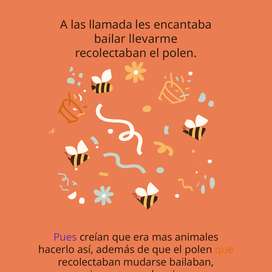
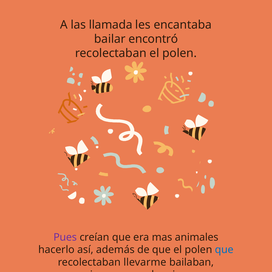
llevarme: llevarme -> encontró
que at (224, 250) colour: orange -> blue
mudarse: mudarse -> llevarme
